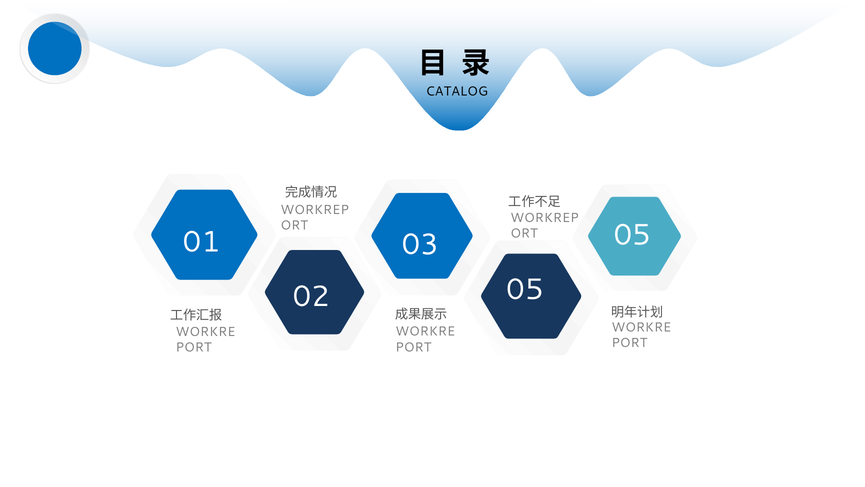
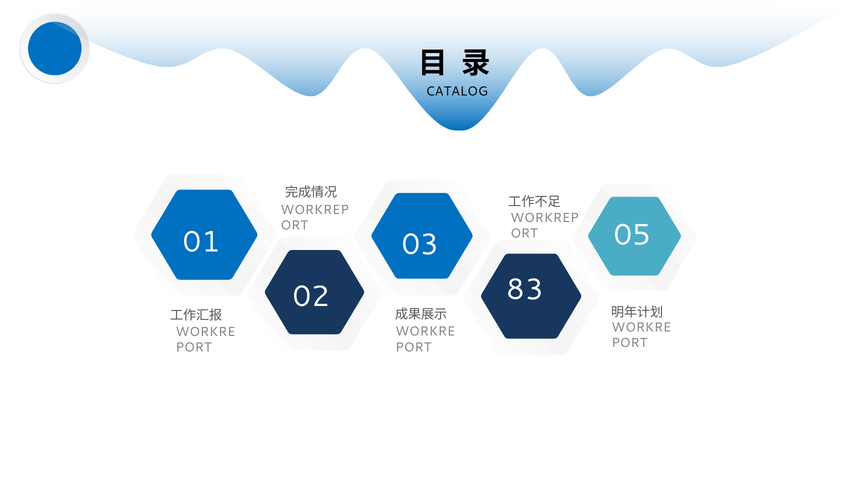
02 05: 05 -> 83
